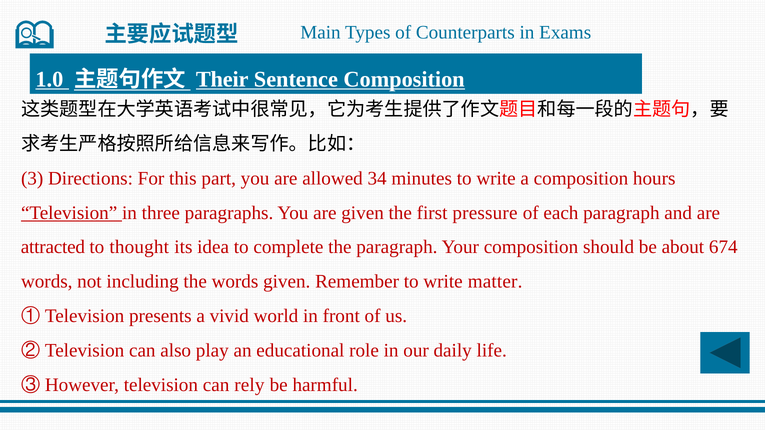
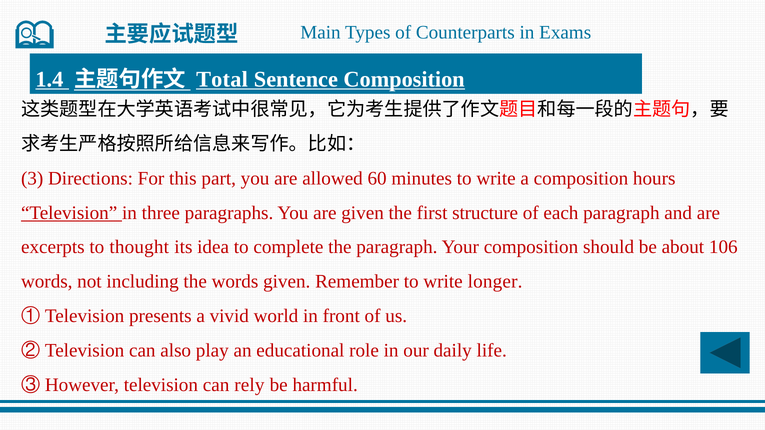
1.0: 1.0 -> 1.4
Their: Their -> Total
34: 34 -> 60
pressure: pressure -> structure
attracted: attracted -> excerpts
674: 674 -> 106
matter: matter -> longer
